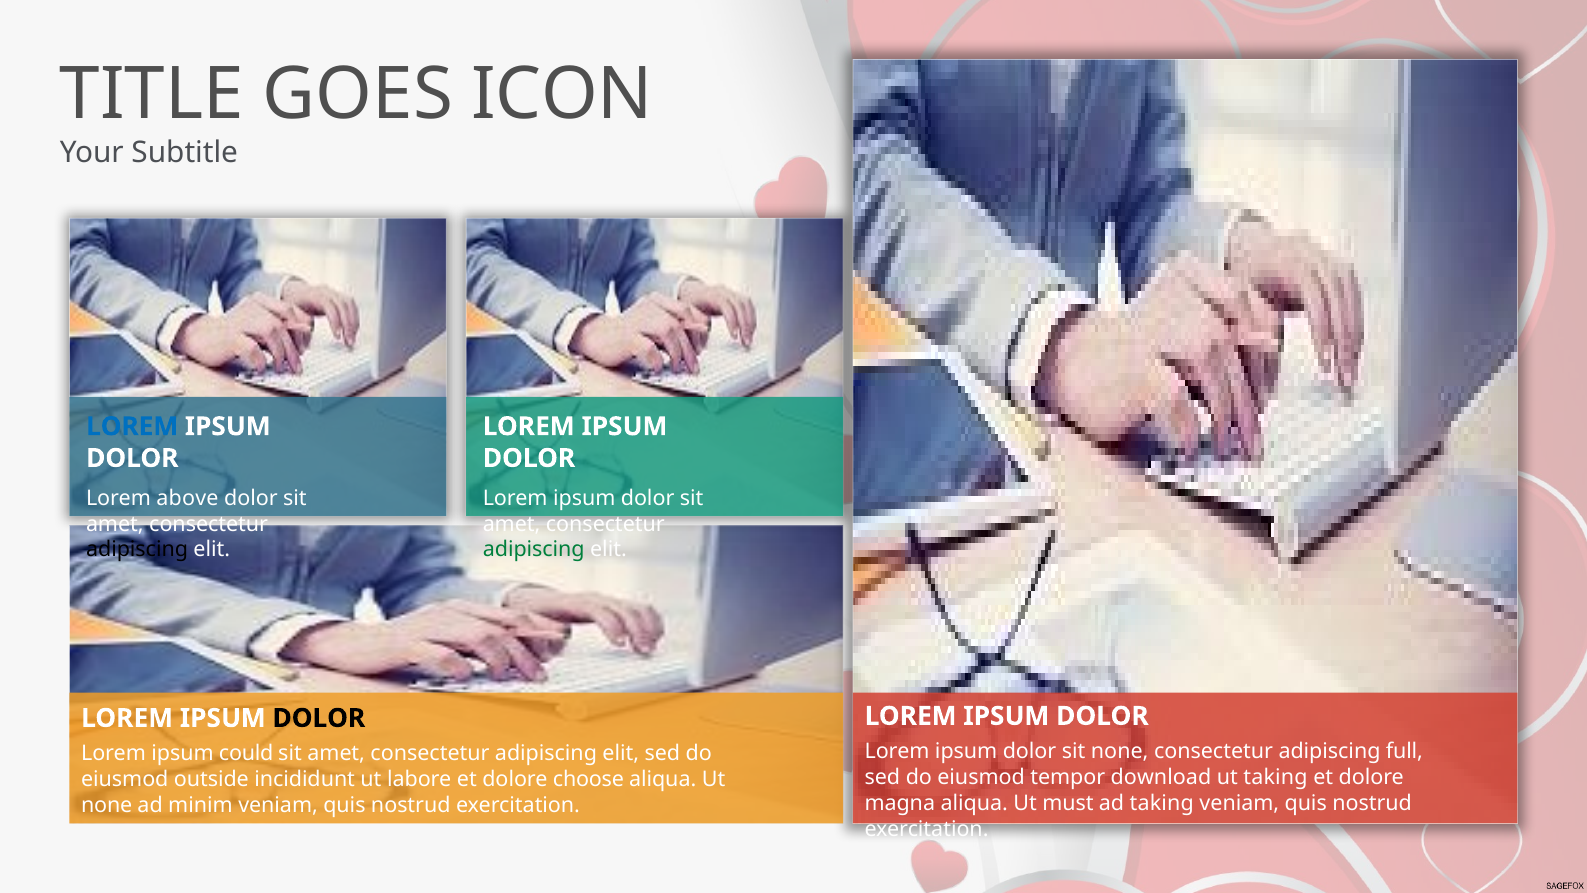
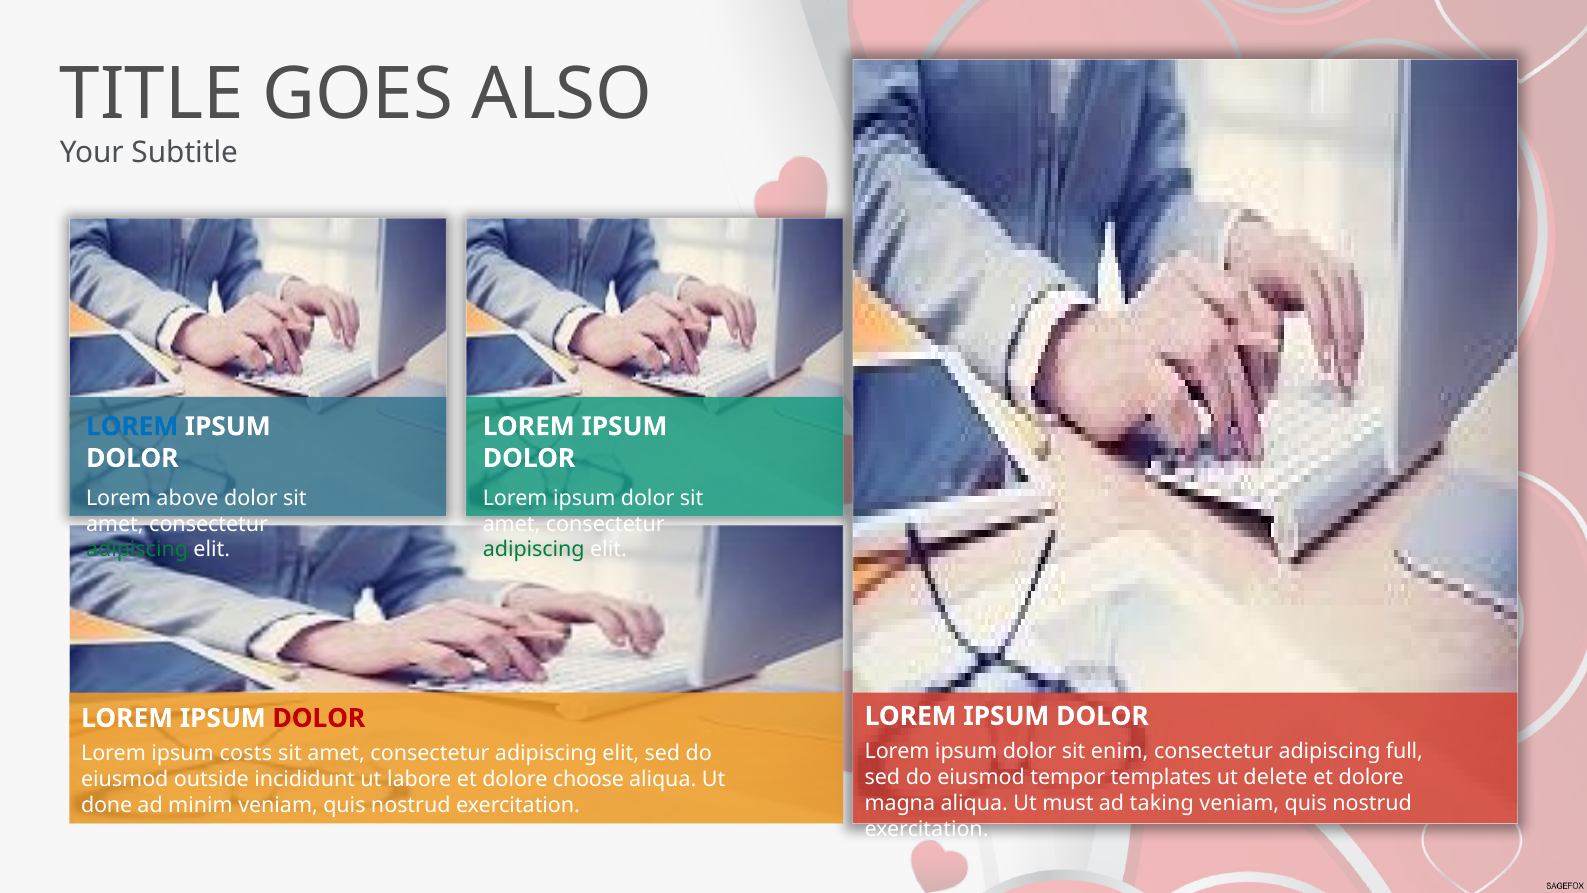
ICON: ICON -> ALSO
adipiscing at (137, 550) colour: black -> green
DOLOR at (319, 718) colour: black -> red
sit none: none -> enim
could: could -> costs
download: download -> templates
ut taking: taking -> delete
none at (107, 805): none -> done
